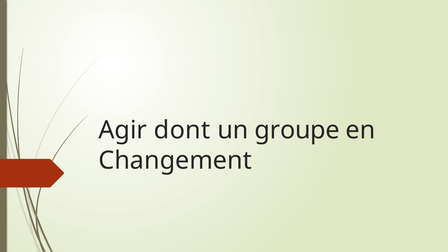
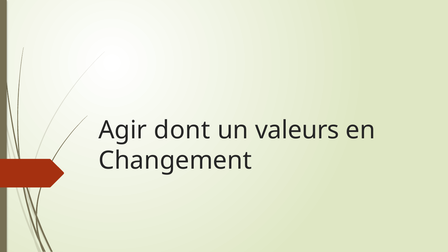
groupe: groupe -> valeurs
